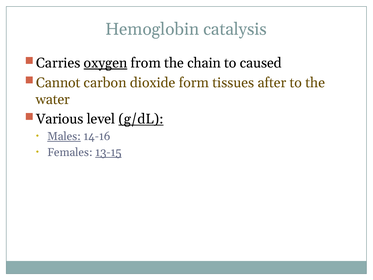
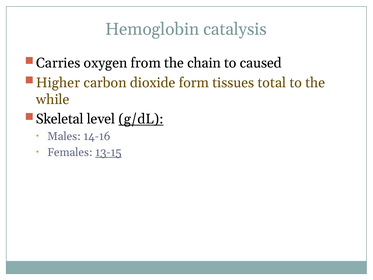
oxygen underline: present -> none
Cannot: Cannot -> Higher
after: after -> total
water: water -> while
Various: Various -> Skeletal
Males underline: present -> none
